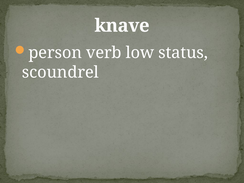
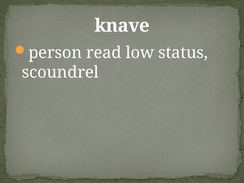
verb: verb -> read
